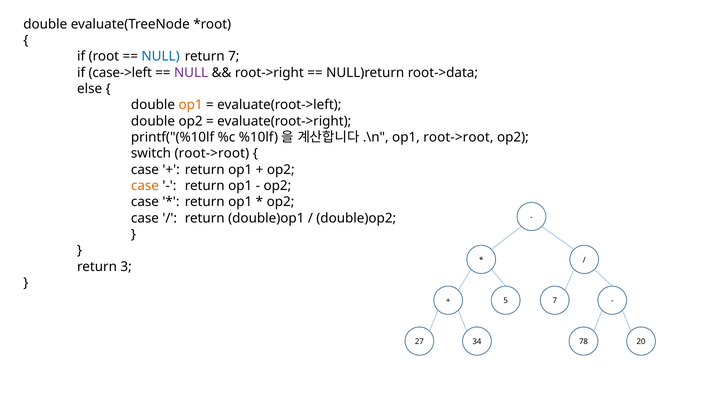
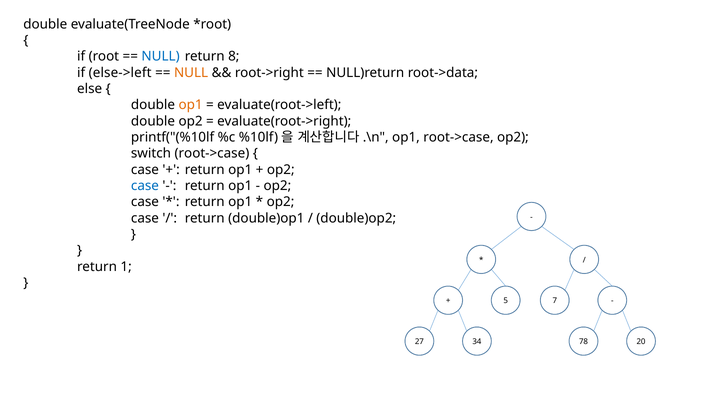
return 7: 7 -> 8
case->left: case->left -> else->left
NULL at (191, 73) colour: purple -> orange
op1 root->root: root->root -> root->case
switch root->root: root->root -> root->case
case at (145, 186) colour: orange -> blue
3: 3 -> 1
